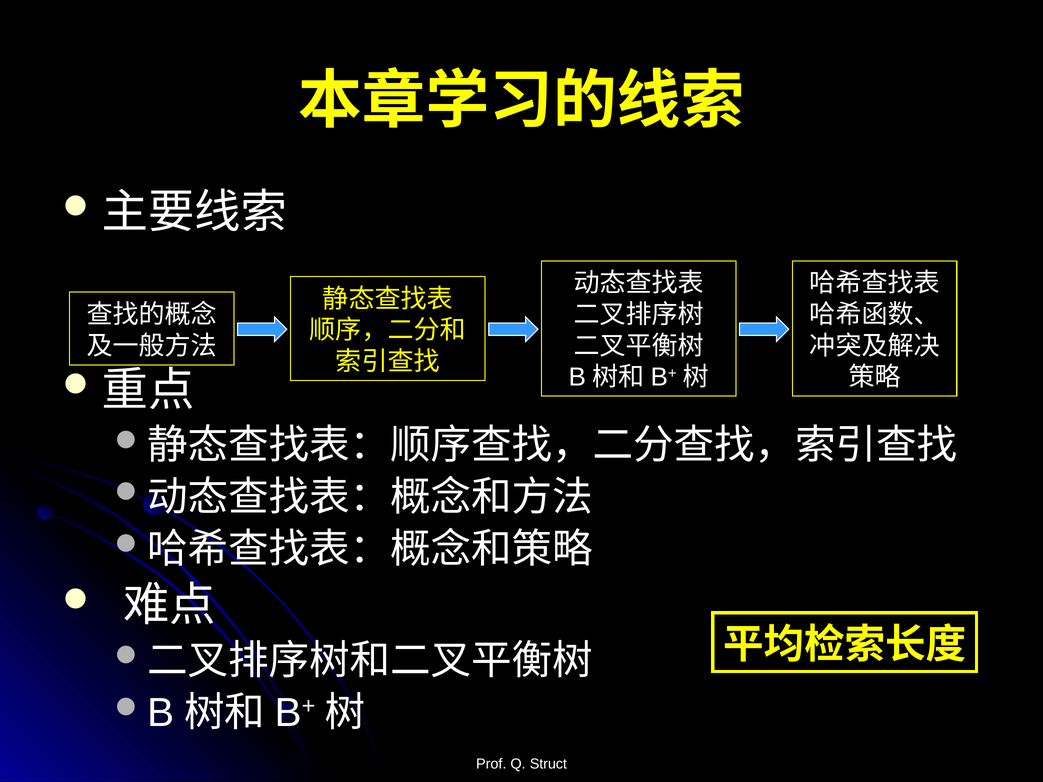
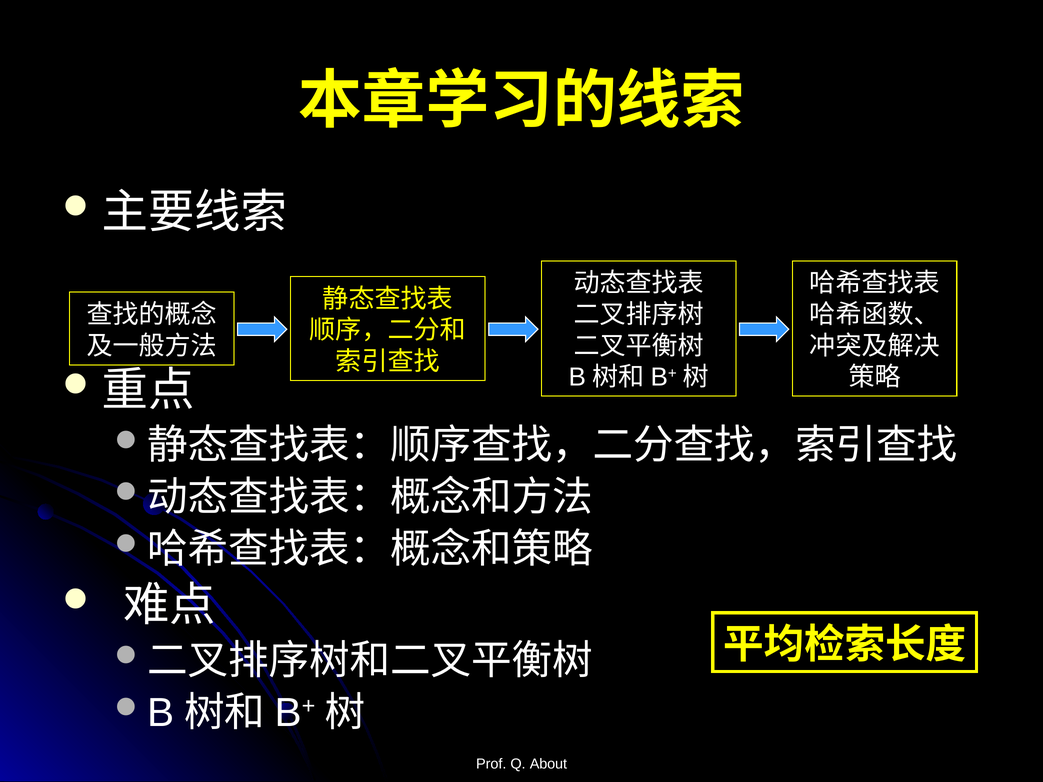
Struct: Struct -> About
